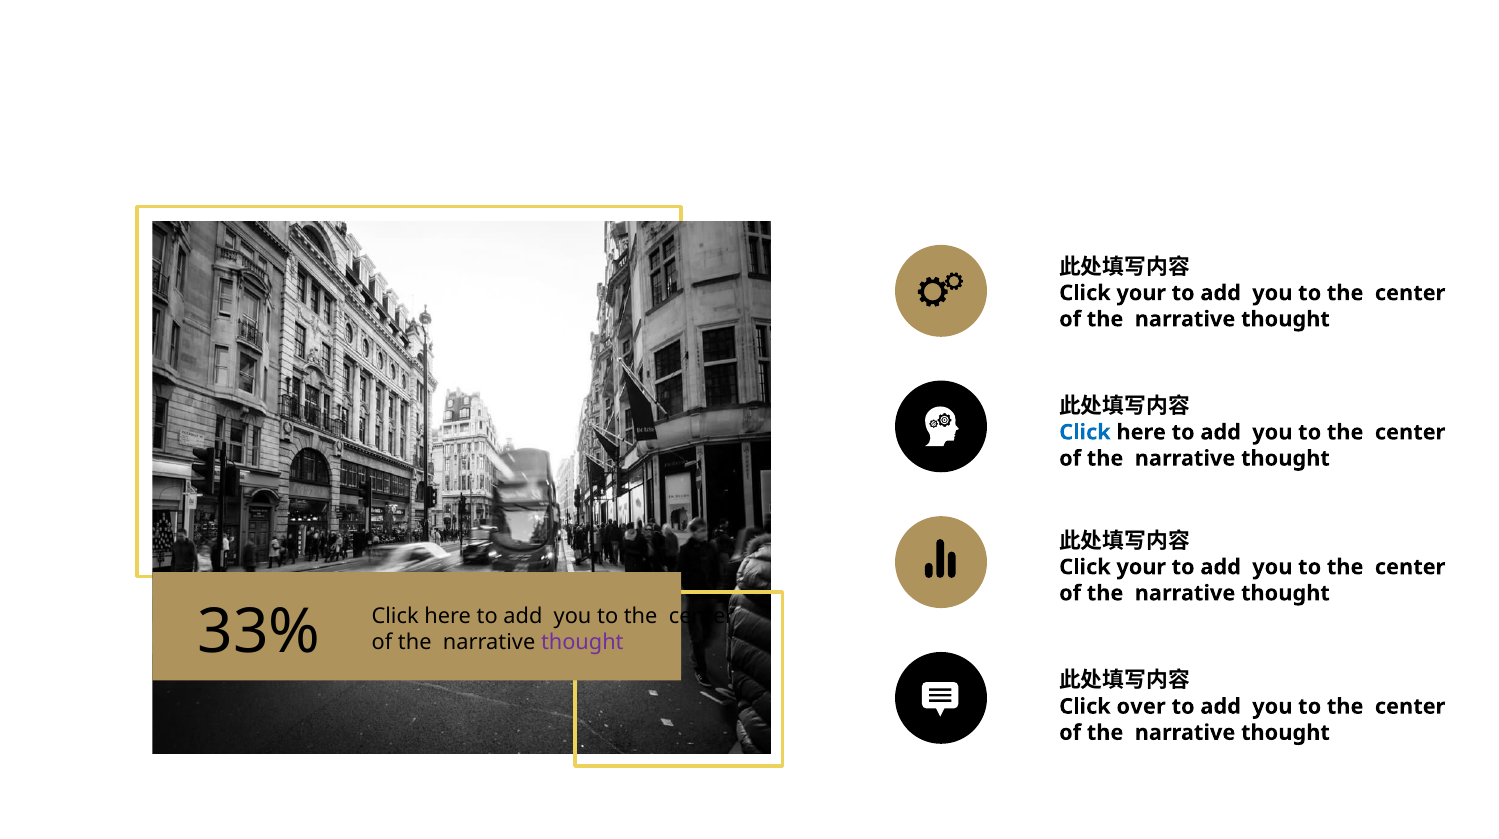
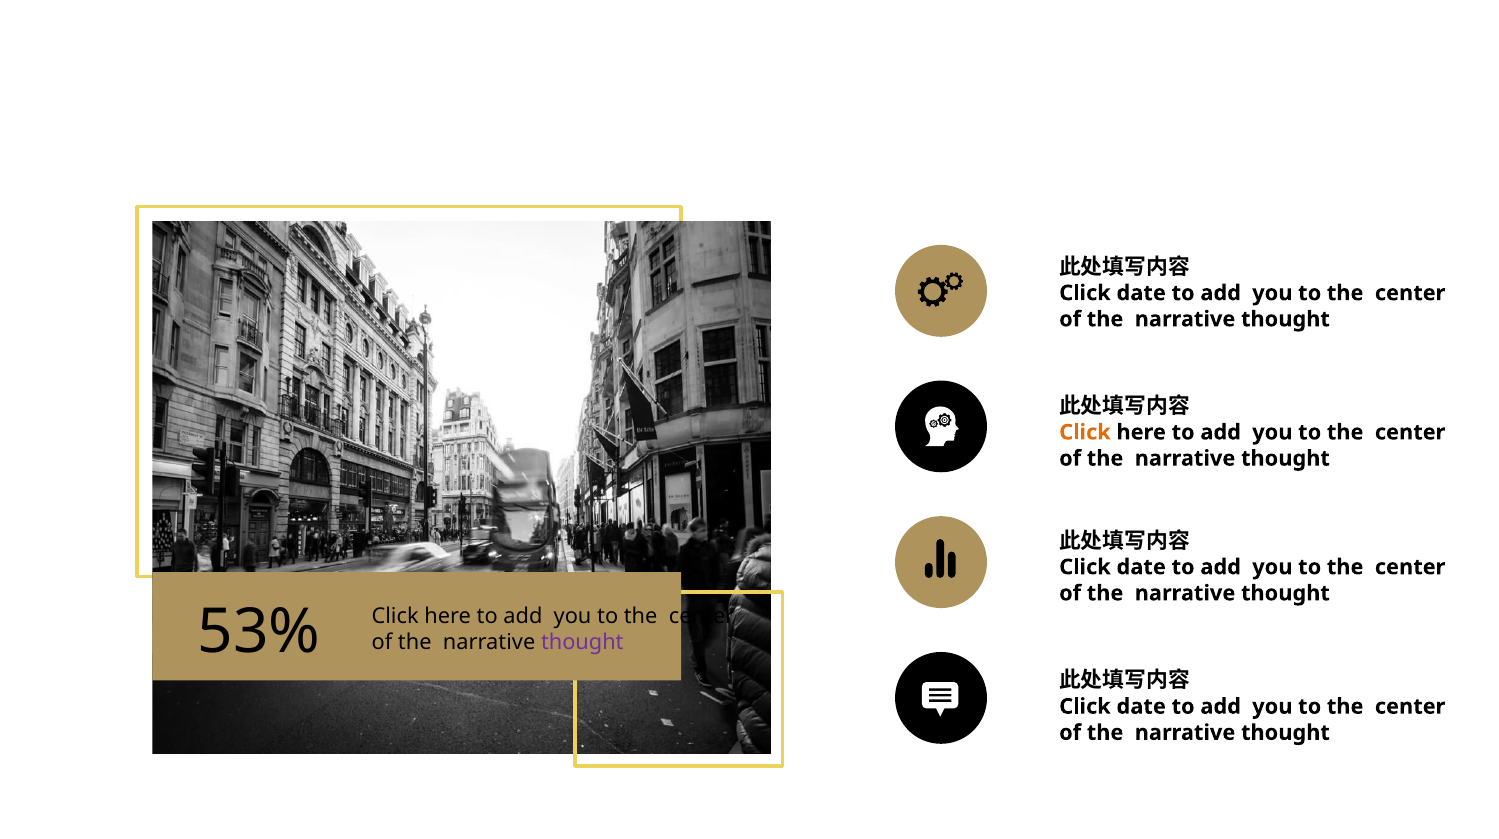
your at (1141, 293): your -> date
Click at (1085, 433) colour: blue -> orange
your at (1141, 567): your -> date
33%: 33% -> 53%
over at (1141, 707): over -> date
